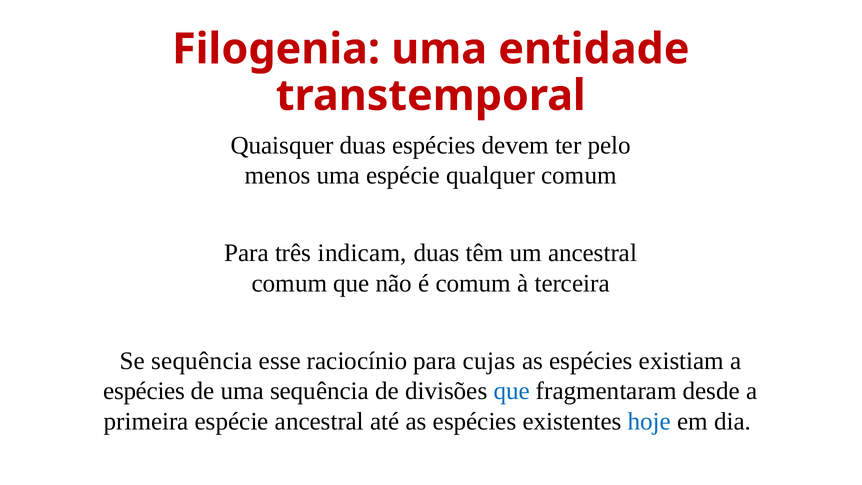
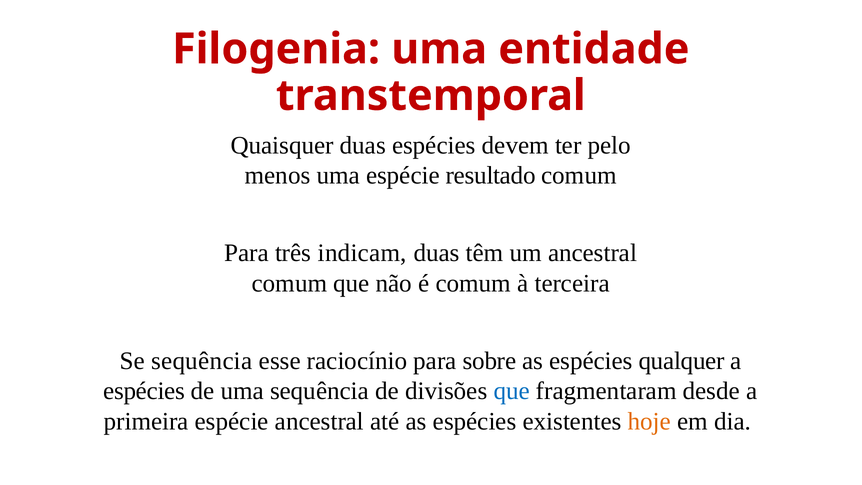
qualquer: qualquer -> resultado
cujas: cujas -> sobre
existiam: existiam -> qualquer
hoje colour: blue -> orange
